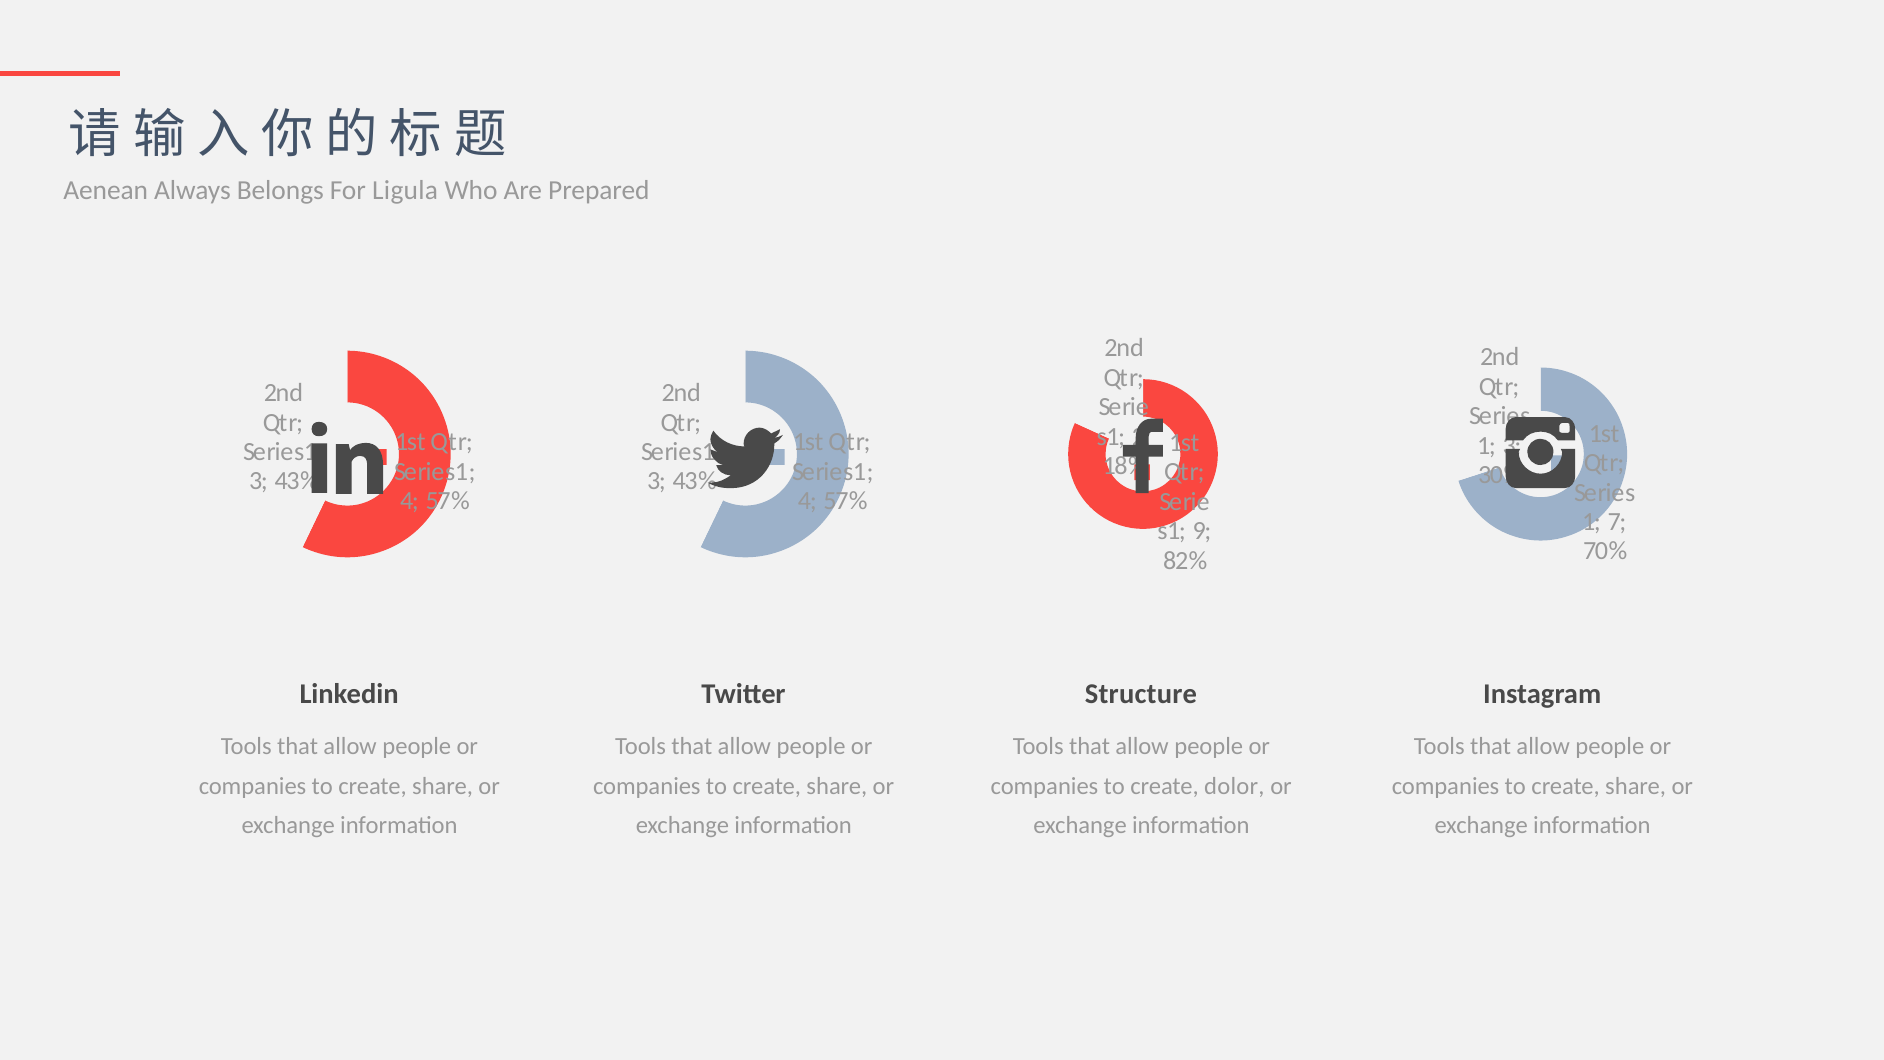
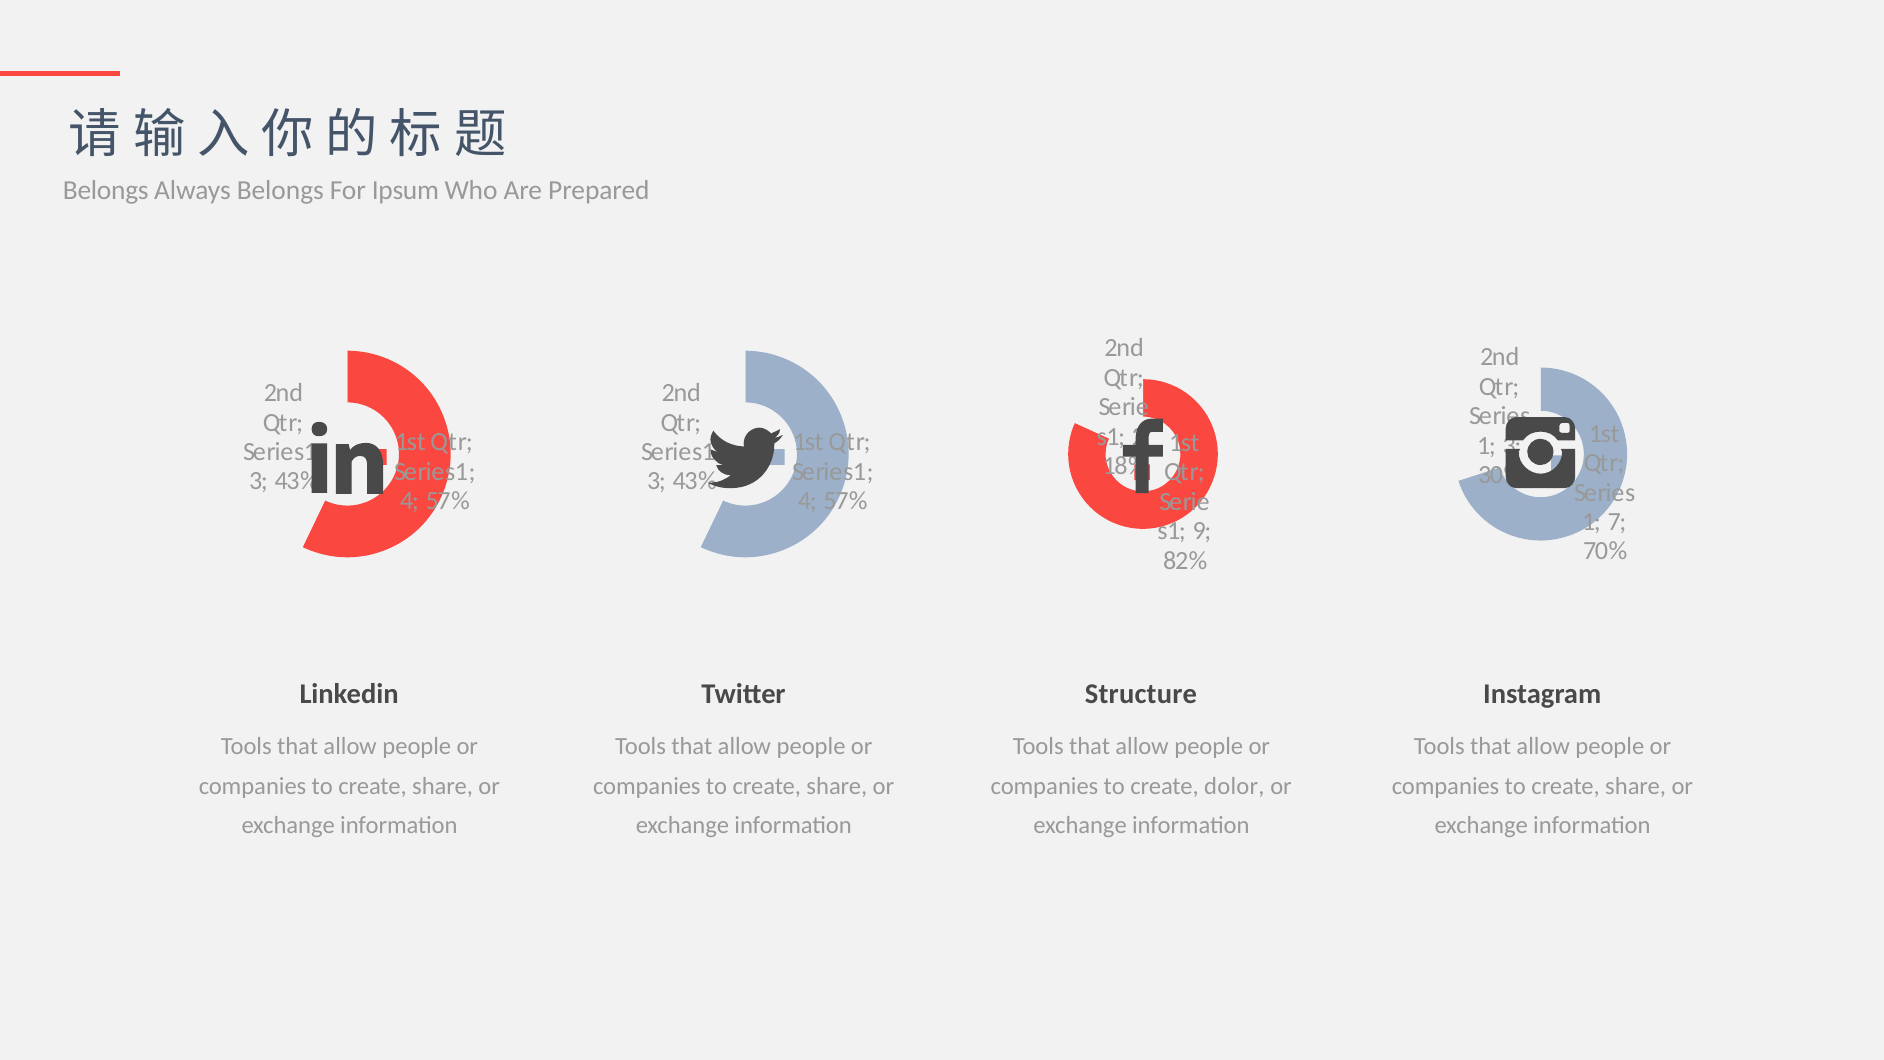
Aenean at (106, 190): Aenean -> Belongs
Ligula: Ligula -> Ipsum
